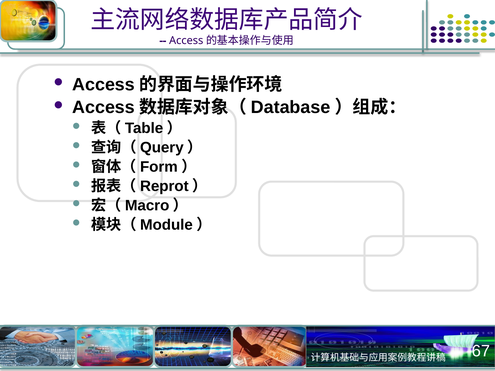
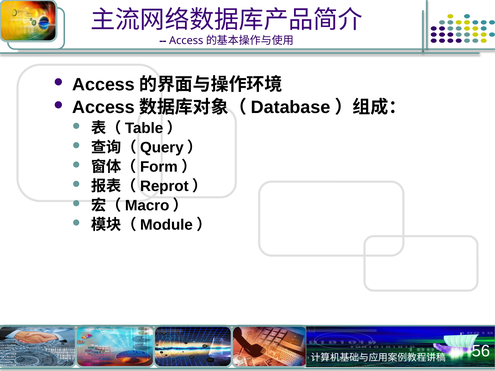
67: 67 -> 56
